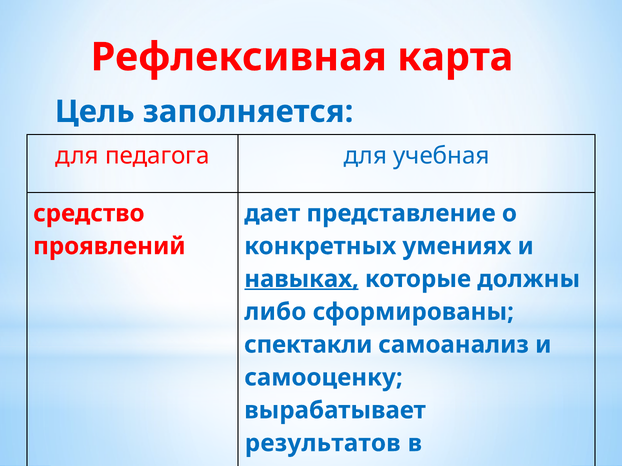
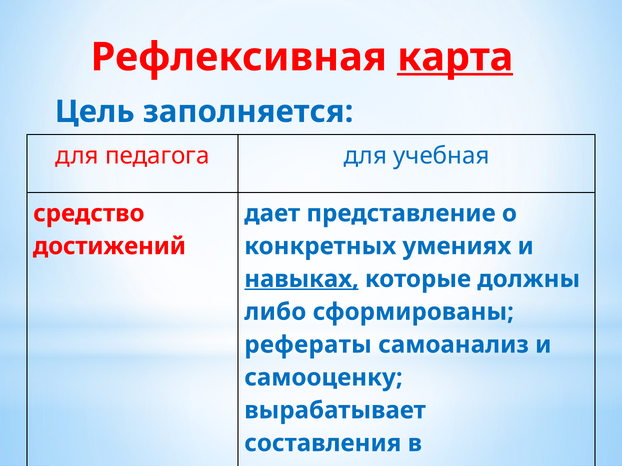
карта underline: none -> present
проявлений: проявлений -> достижений
спектакли: спектакли -> рефераты
результатов: результатов -> составления
